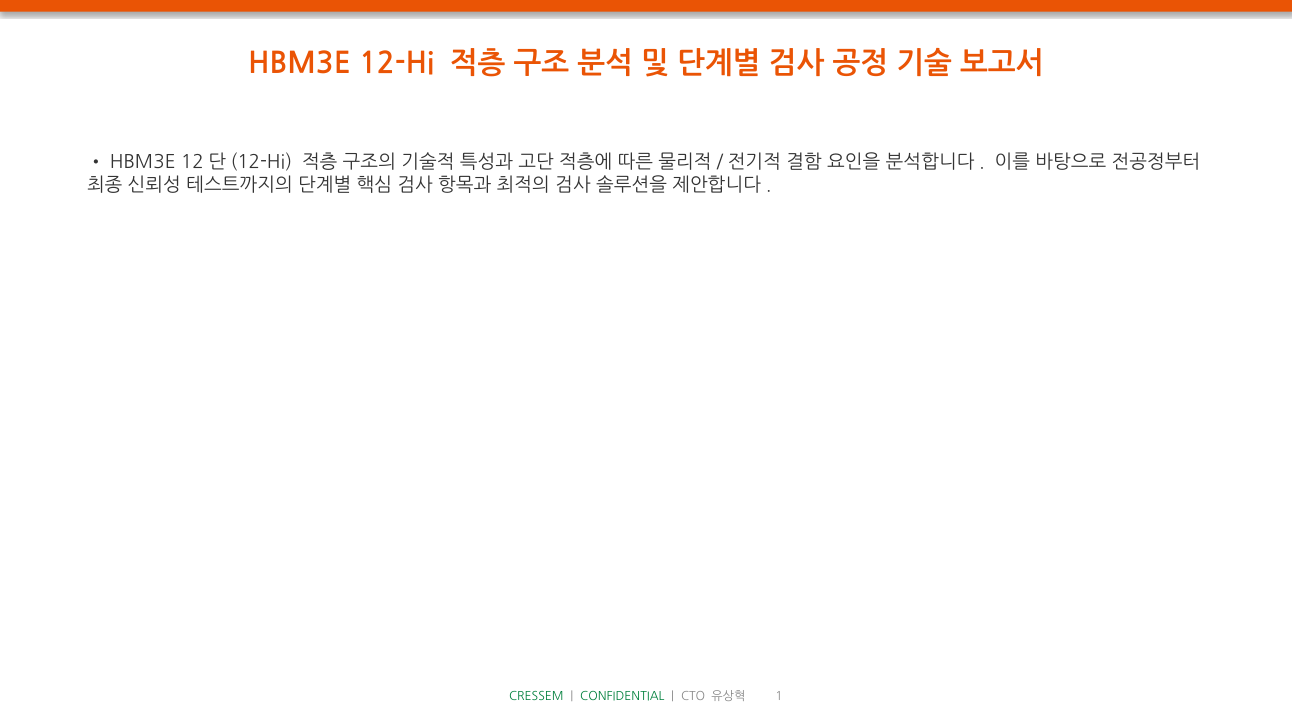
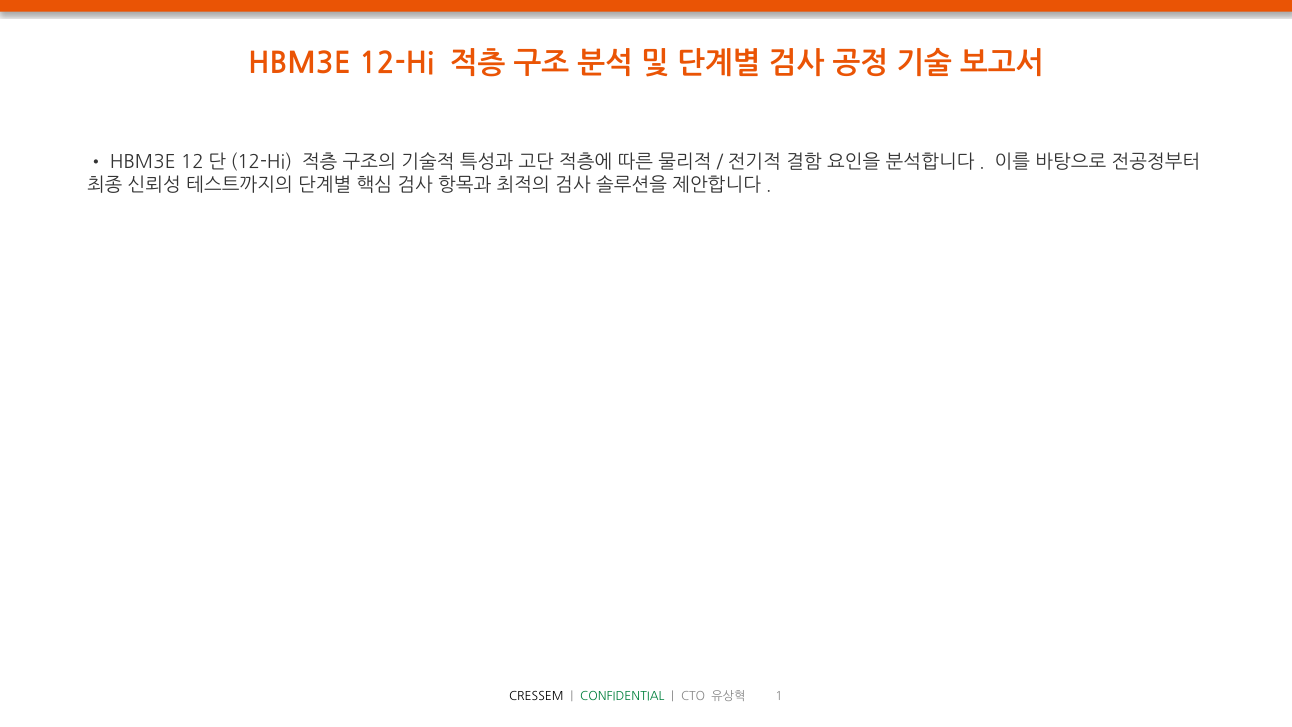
CRESSEM colour: green -> black
